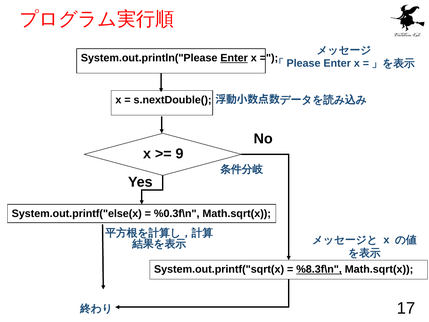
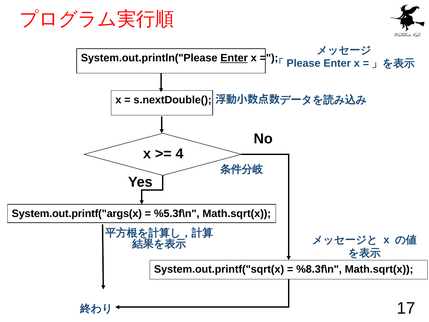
9: 9 -> 4
System.out.printf("else(x: System.out.printf("else(x -> System.out.printf("args(x
%0.3f\n: %0.3f\n -> %5.3f\n
%8.3f\n underline: present -> none
